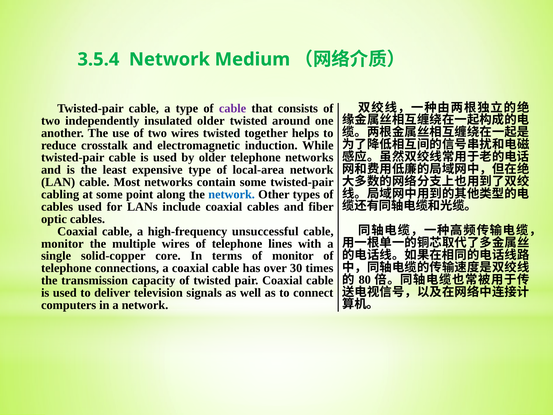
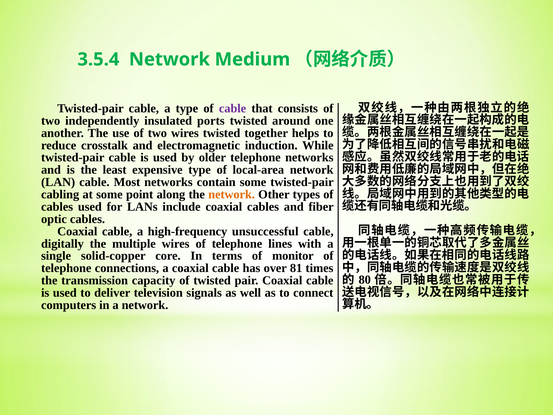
insulated older: older -> ports
network at (232, 194) colour: blue -> orange
monitor at (62, 243): monitor -> digitally
30: 30 -> 81
